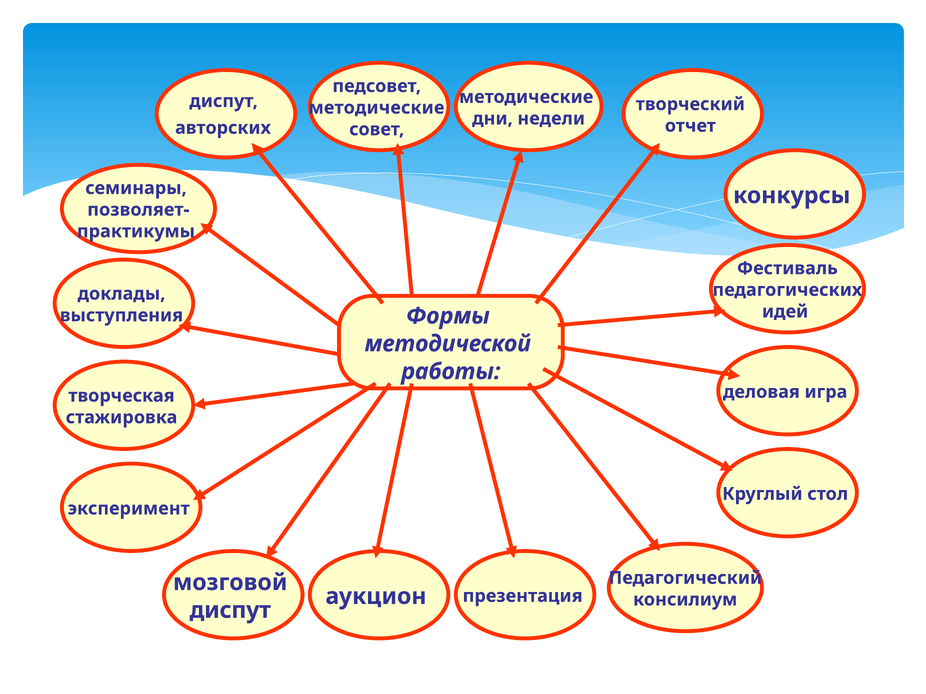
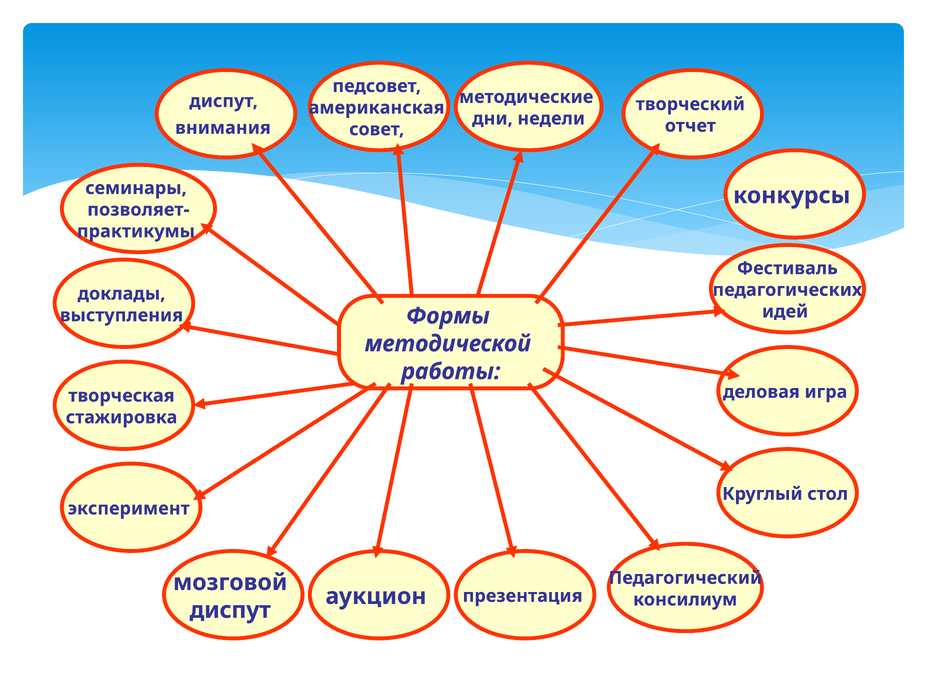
методические at (377, 108): методические -> американская
авторских: авторских -> внимания
